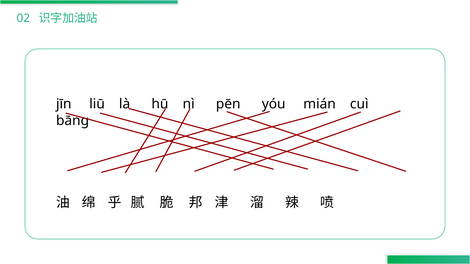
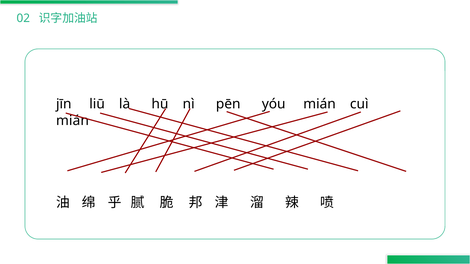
bāng at (73, 121): bāng -> mián
